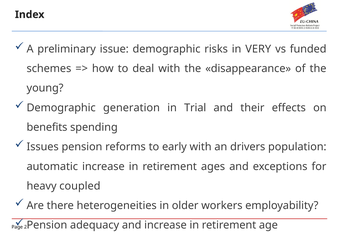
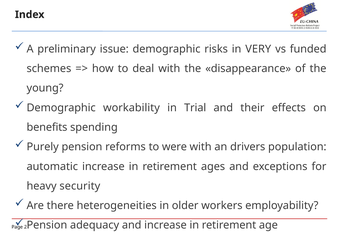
generation: generation -> workability
Issues: Issues -> Purely
early: early -> were
coupled: coupled -> security
